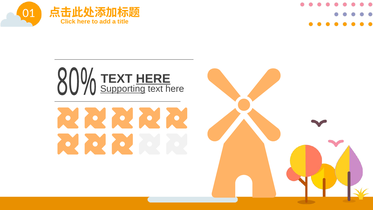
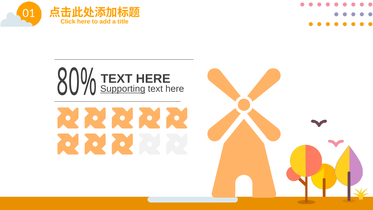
HERE at (153, 79) underline: present -> none
